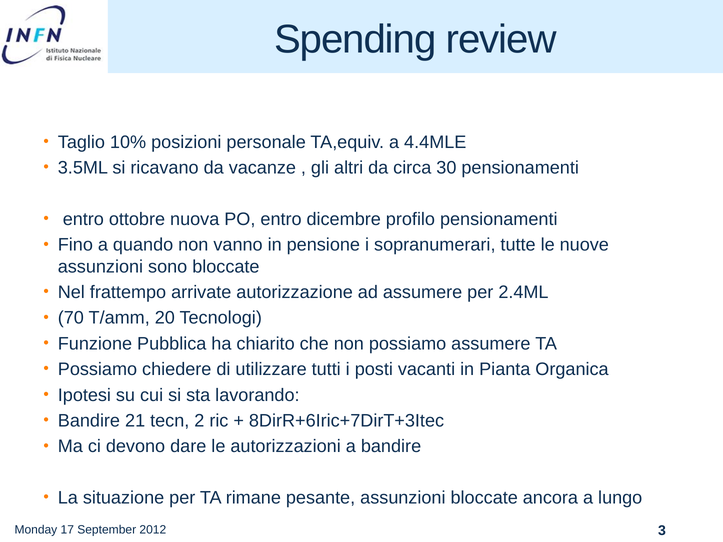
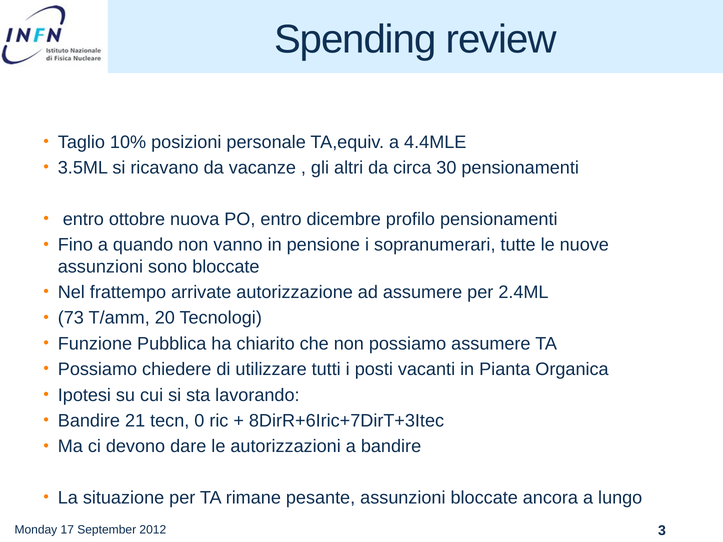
70: 70 -> 73
2: 2 -> 0
